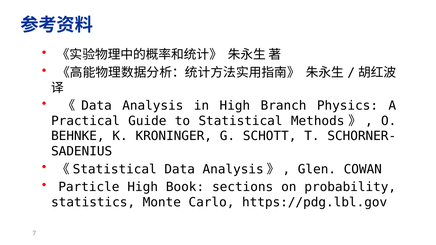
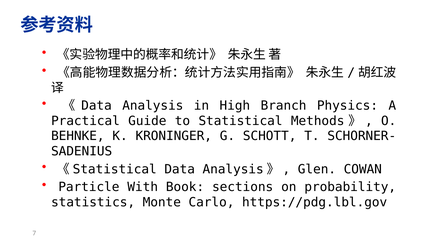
Particle High: High -> With
